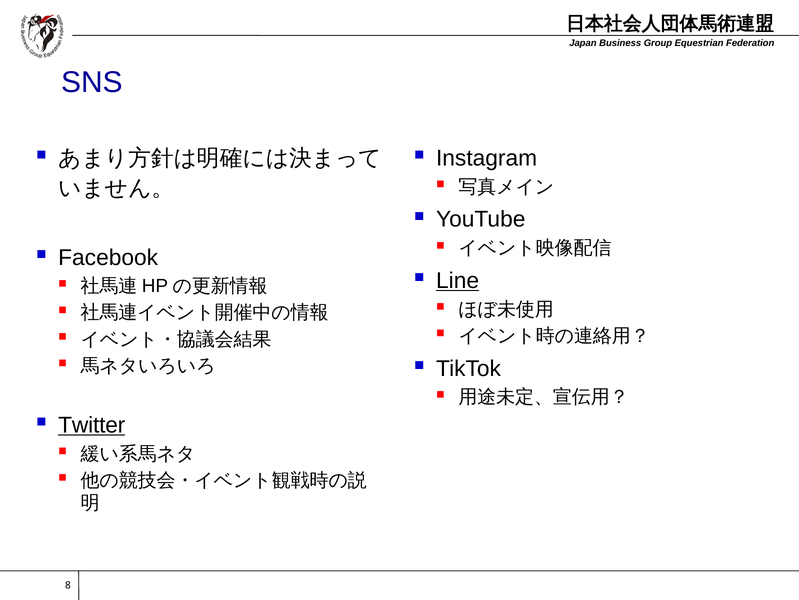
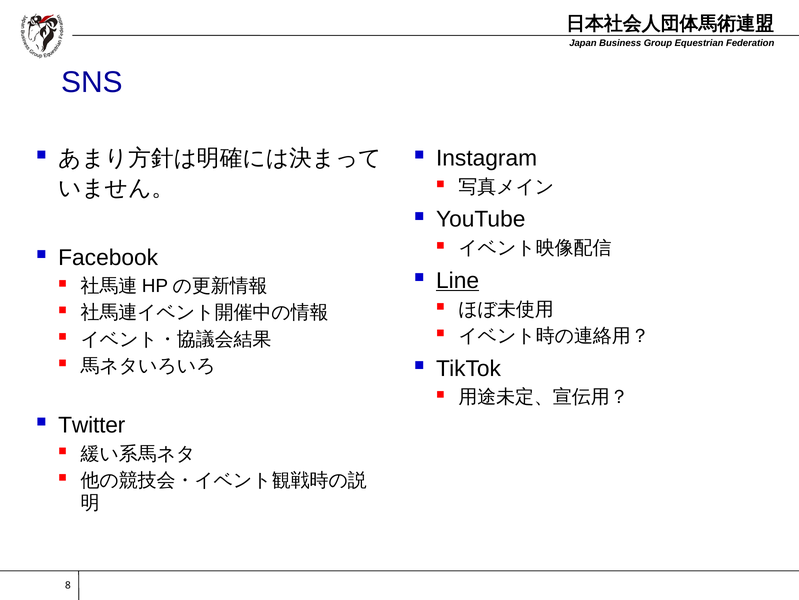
Twitter underline: present -> none
